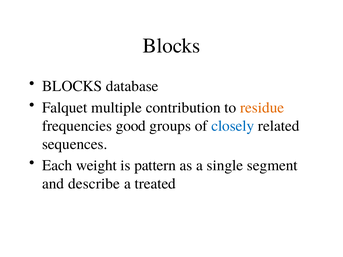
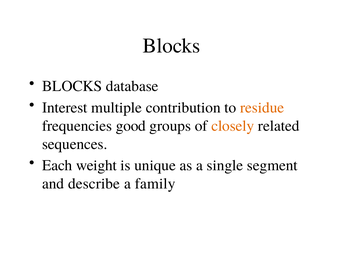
Falquet: Falquet -> Interest
closely colour: blue -> orange
pattern: pattern -> unique
treated: treated -> family
